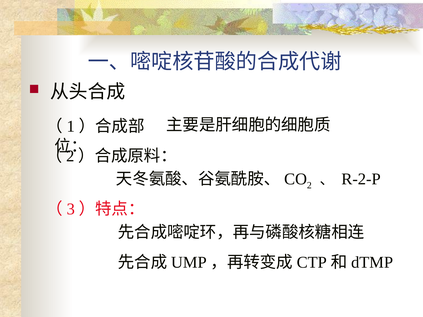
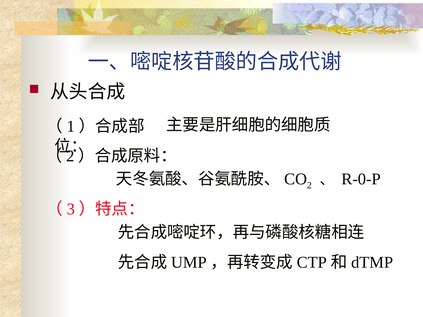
R-2-P: R-2-P -> R-0-P
